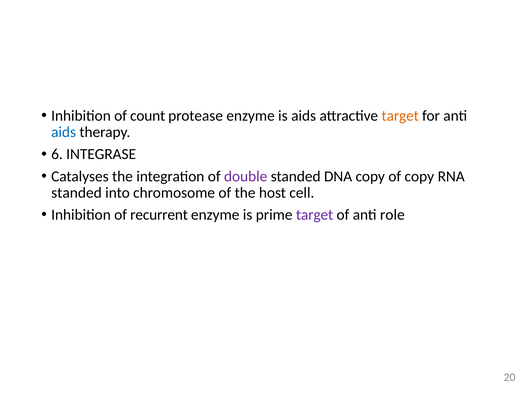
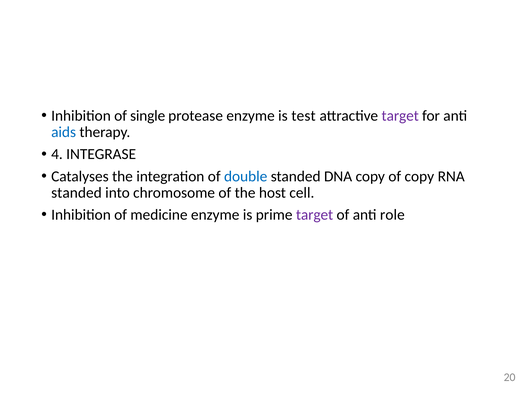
count: count -> single
is aids: aids -> test
target at (400, 116) colour: orange -> purple
6: 6 -> 4
double colour: purple -> blue
recurrent: recurrent -> medicine
